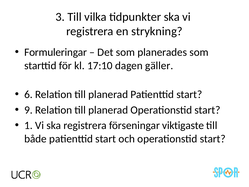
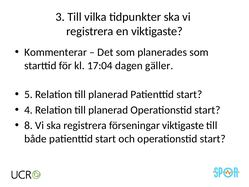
en strykning: strykning -> viktigaste
Formuleringar: Formuleringar -> Kommenterar
17:10: 17:10 -> 17:04
6: 6 -> 5
9: 9 -> 4
1: 1 -> 8
